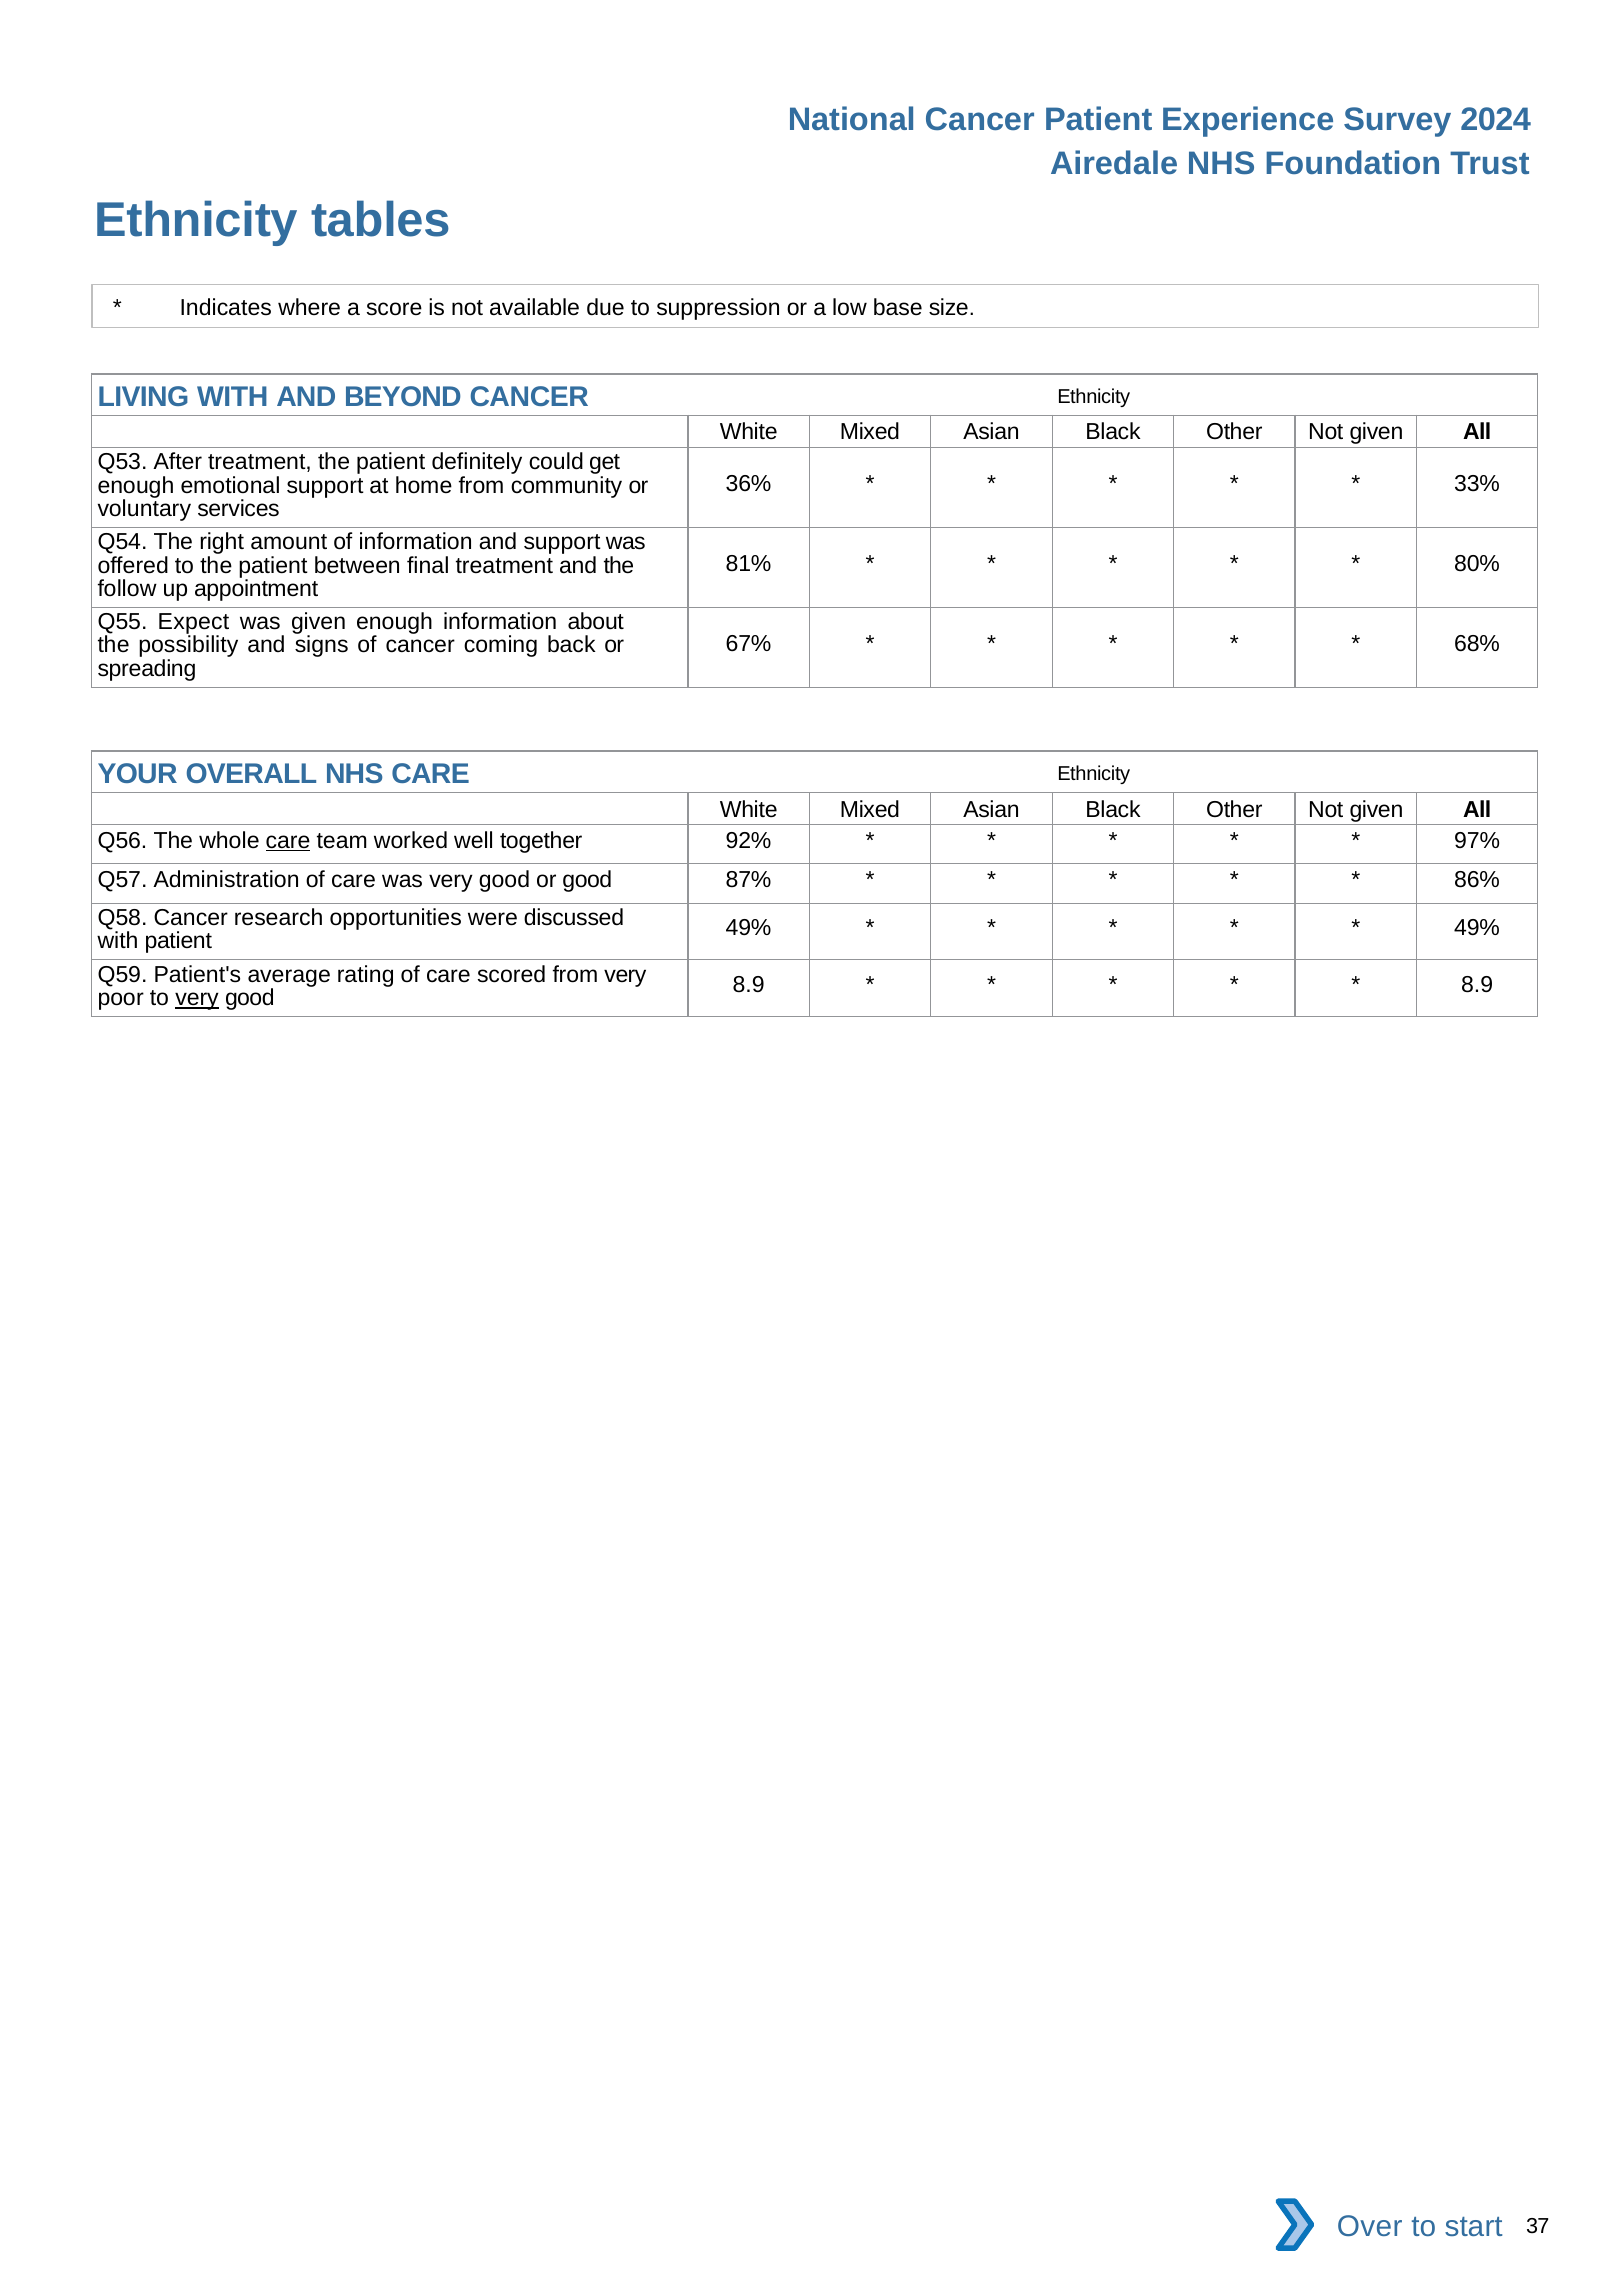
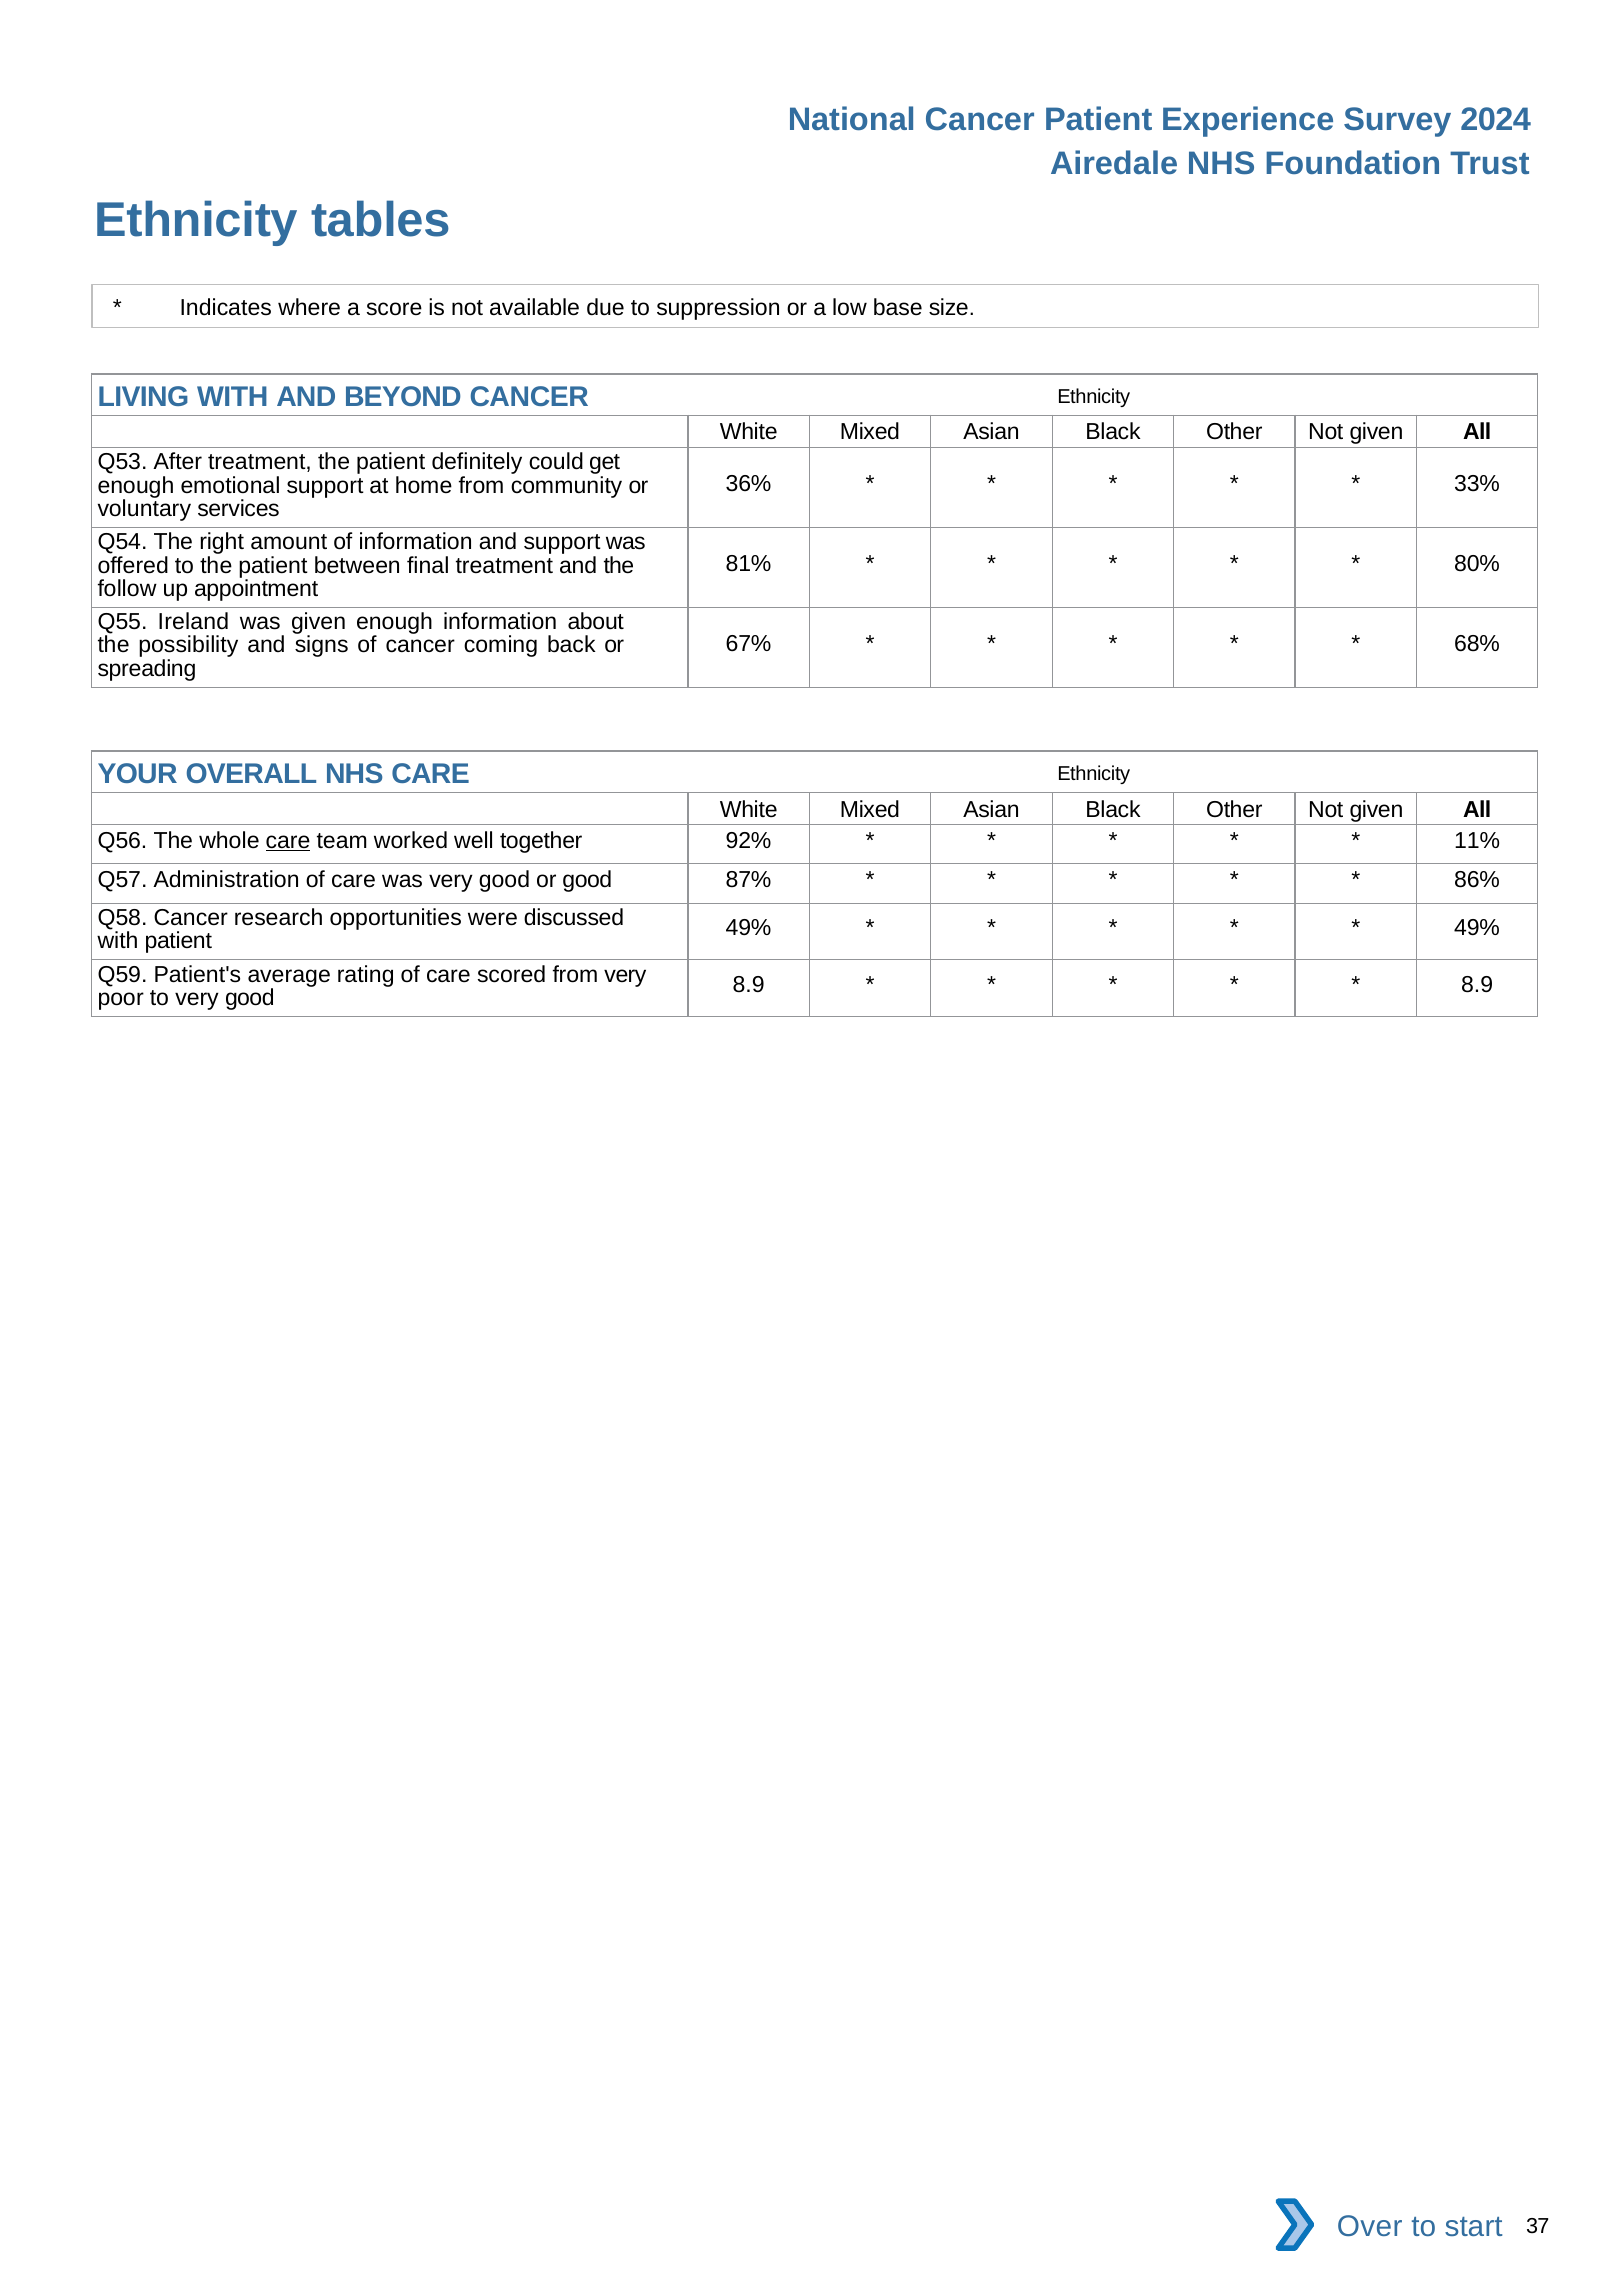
Expect: Expect -> Ireland
97%: 97% -> 11%
very at (197, 998) underline: present -> none
